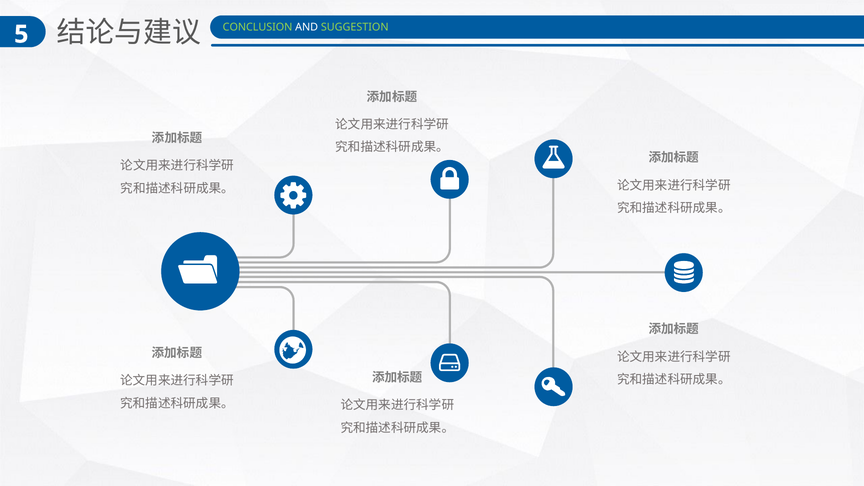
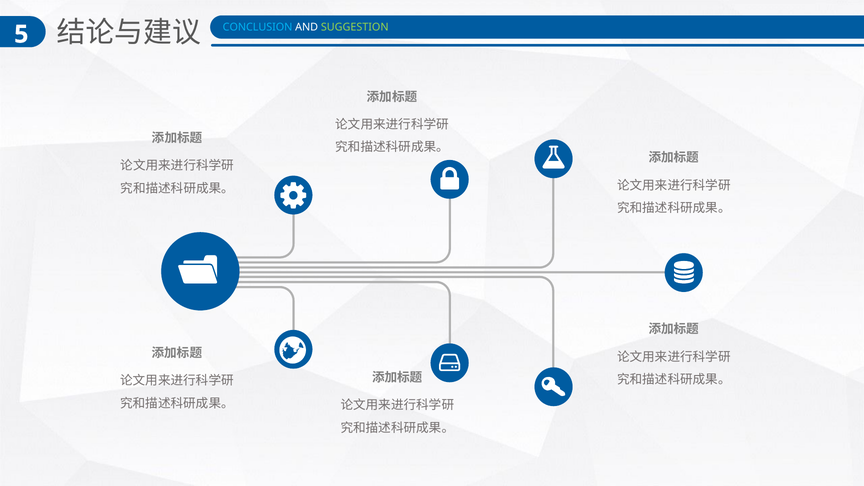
CONCLUSION colour: light green -> light blue
